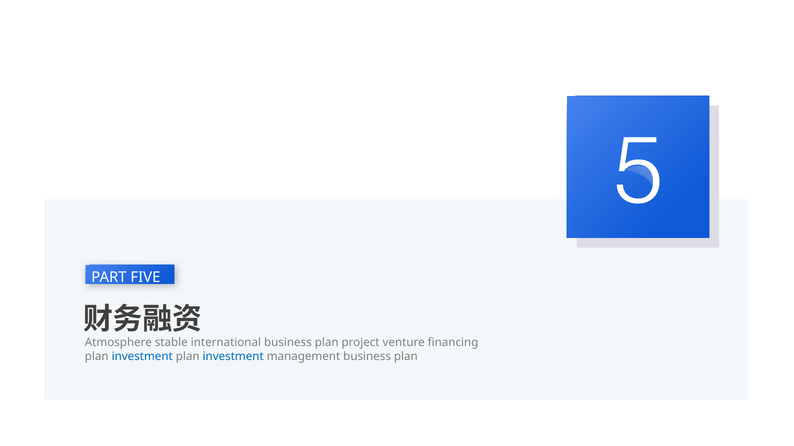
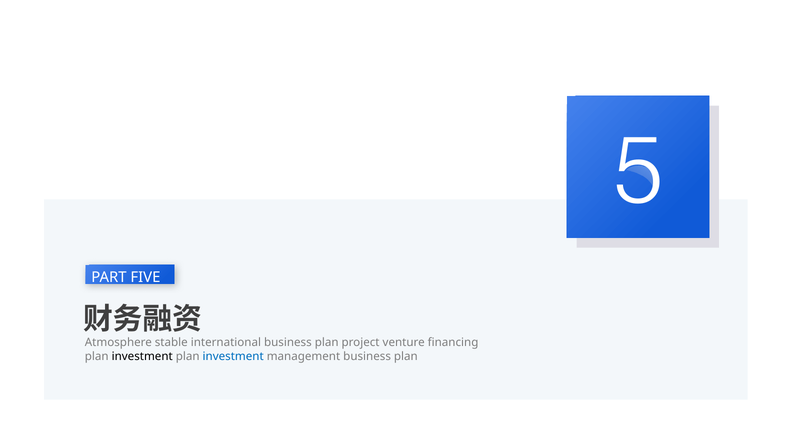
investment at (142, 357) colour: blue -> black
